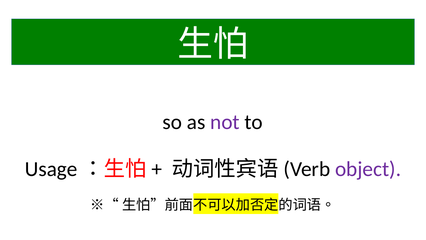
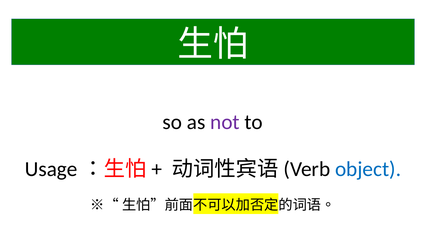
object colour: purple -> blue
